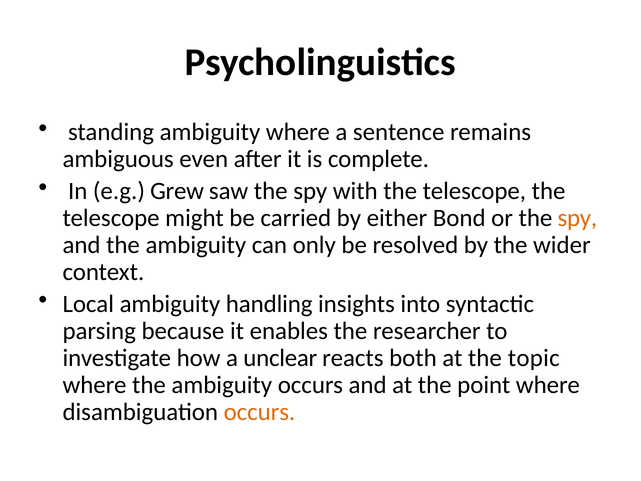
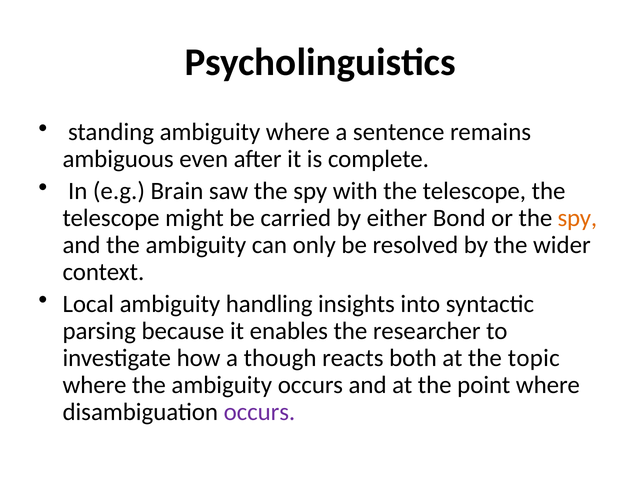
Grew: Grew -> Brain
unclear: unclear -> though
occurs at (259, 412) colour: orange -> purple
